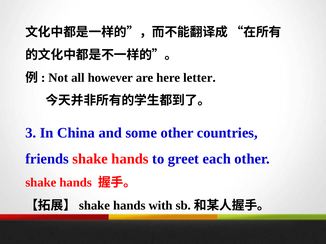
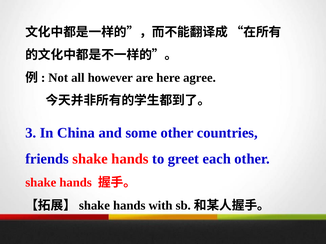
letter: letter -> agree
